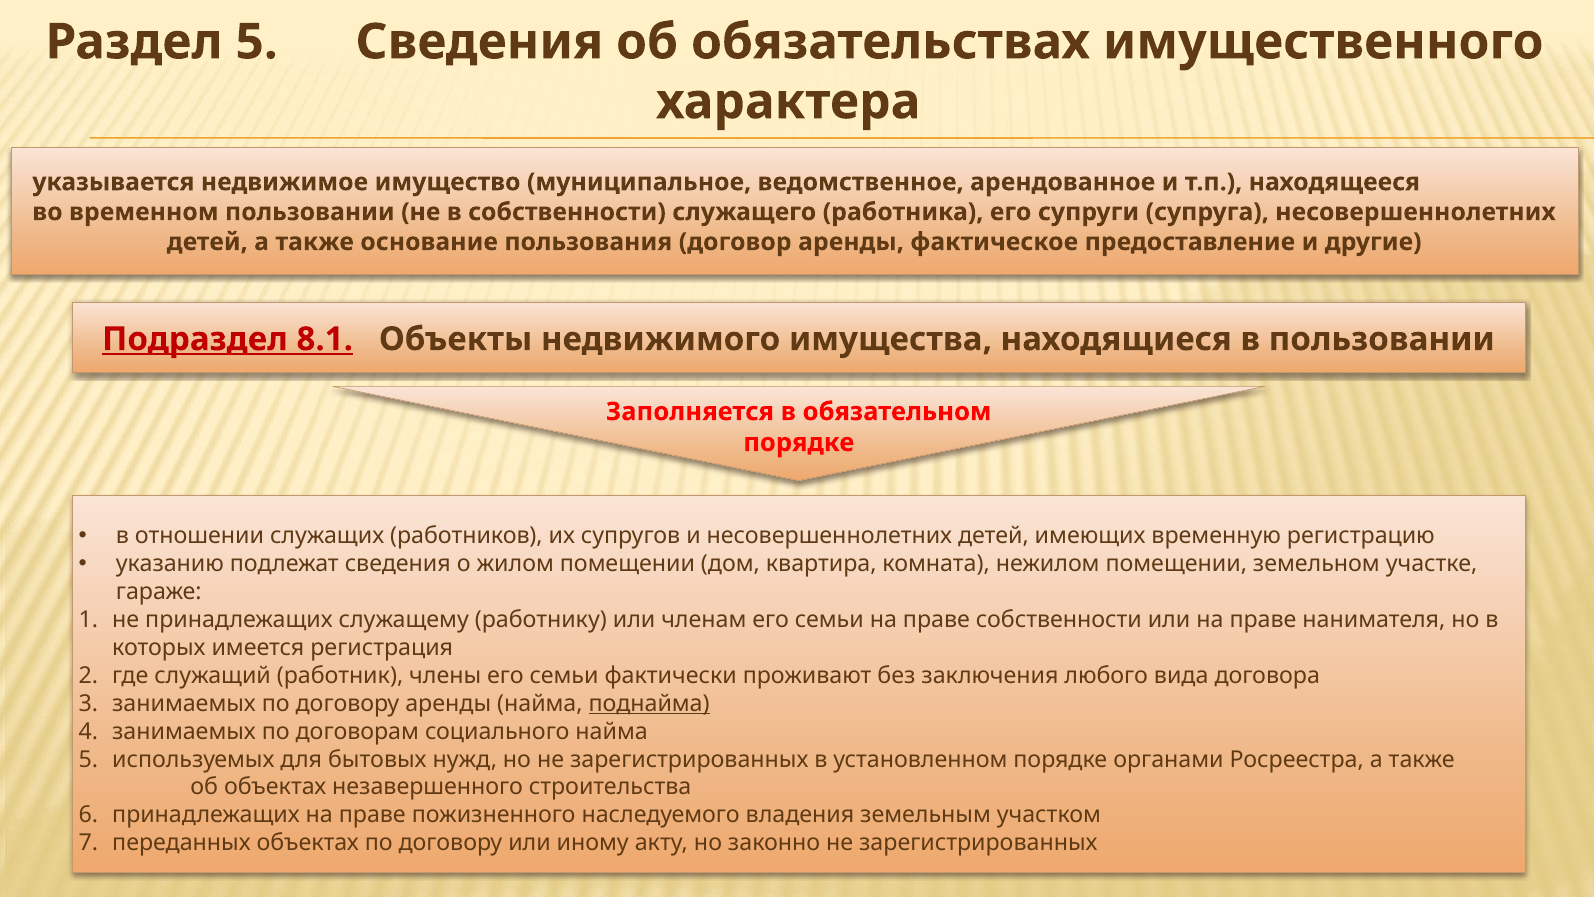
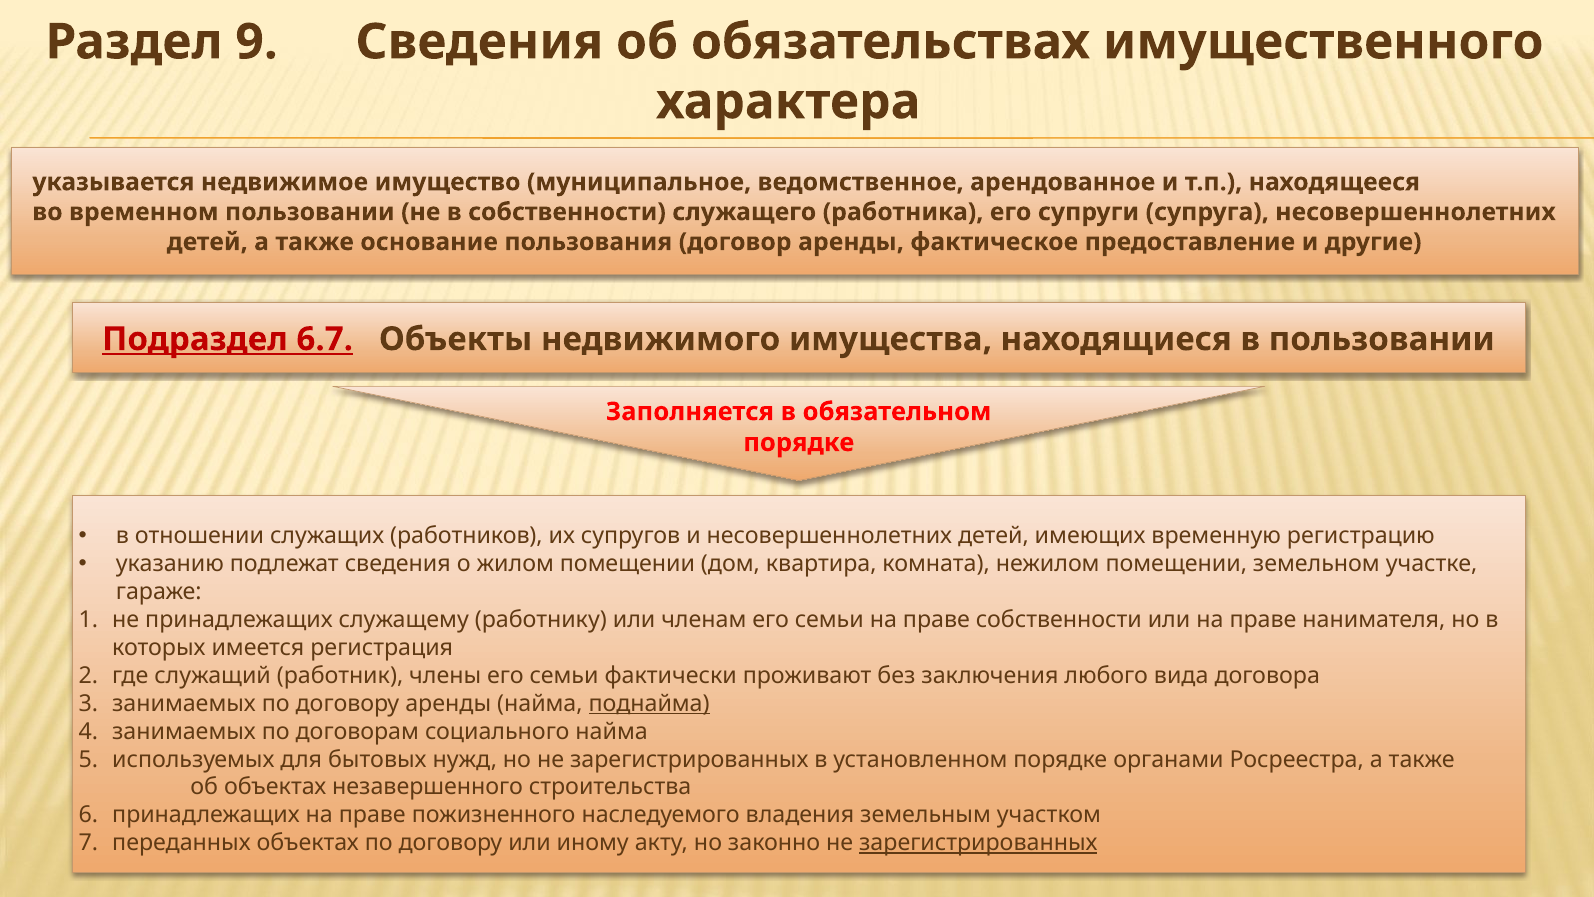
Раздел 5: 5 -> 9
8.1: 8.1 -> 6.7
зарегистрированных at (978, 843) underline: none -> present
